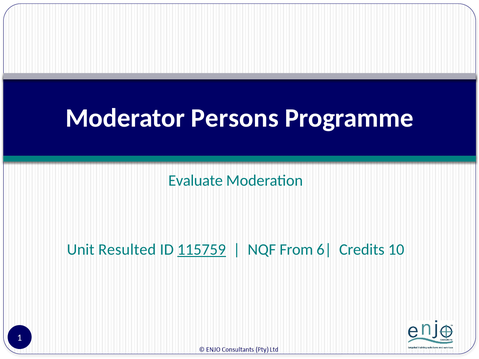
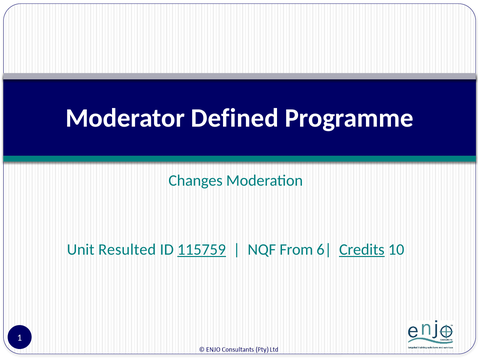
Persons: Persons -> Defined
Evaluate: Evaluate -> Changes
Credits underline: none -> present
